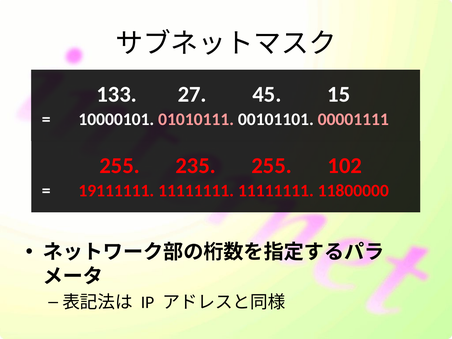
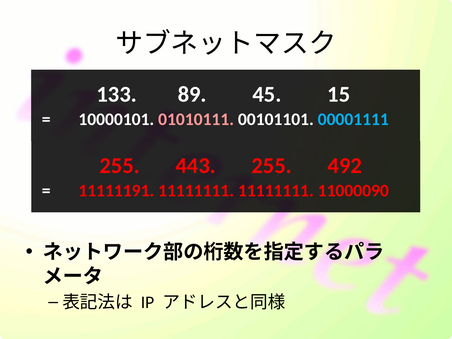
27: 27 -> 89
00001111 colour: pink -> light blue
235: 235 -> 443
102: 102 -> 492
19111111: 19111111 -> 11111191
11800000: 11800000 -> 11000090
